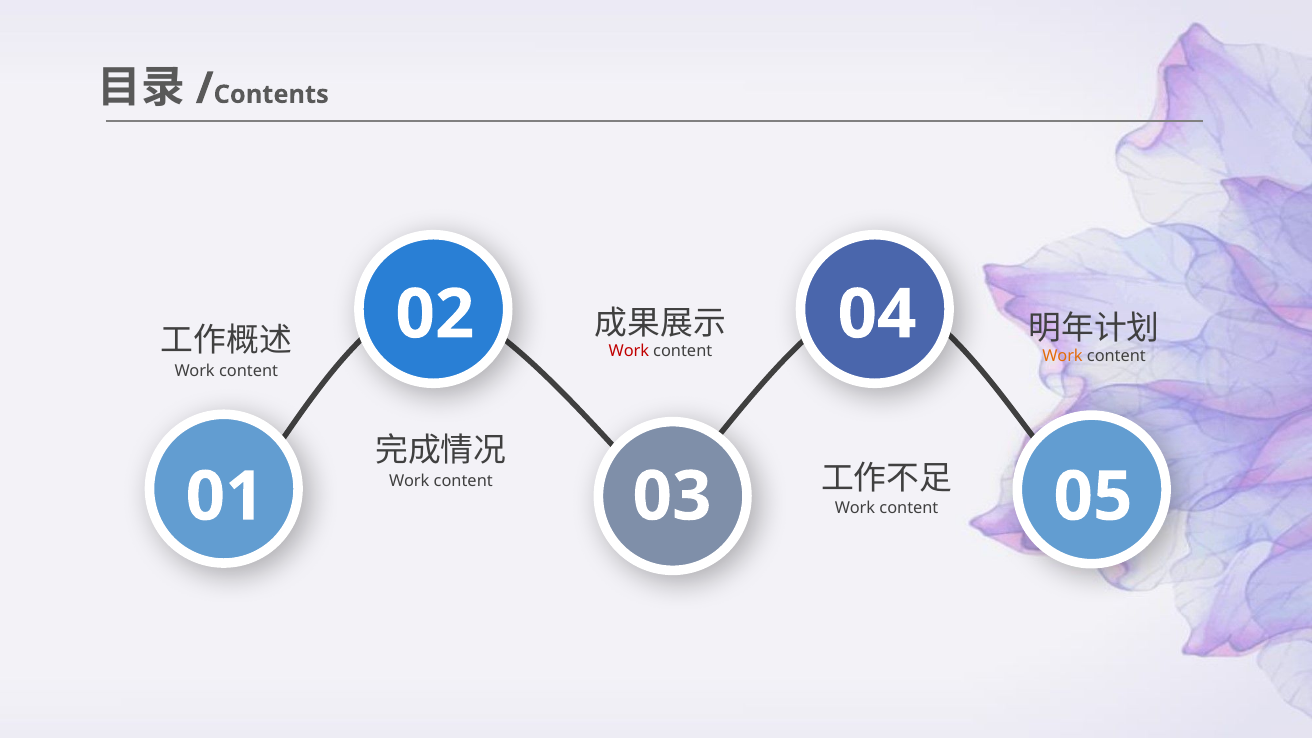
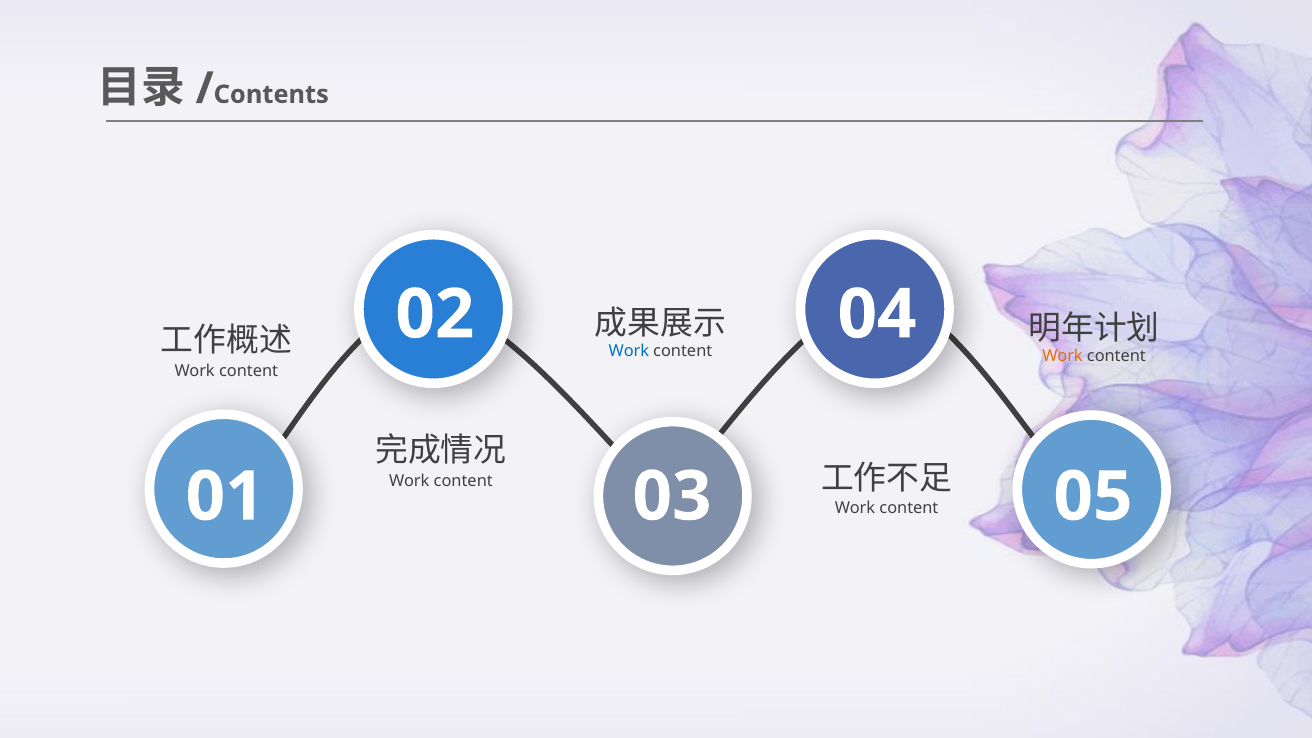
Work at (629, 351) colour: red -> blue
